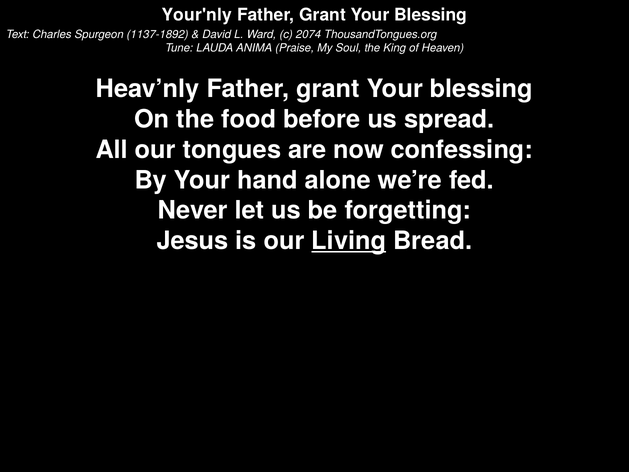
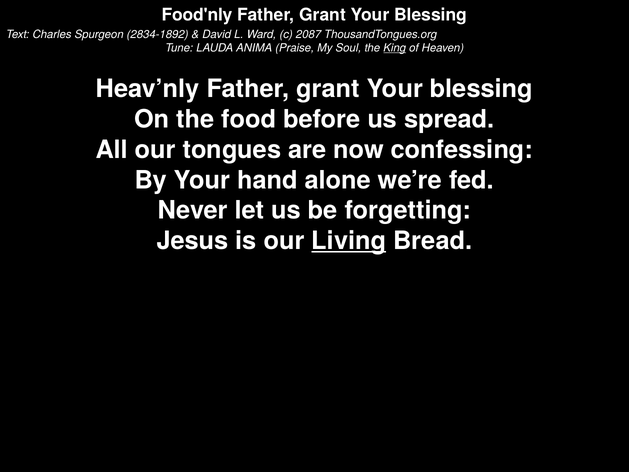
Your'nly: Your'nly -> Food'nly
1137-1892: 1137-1892 -> 2834-1892
2074: 2074 -> 2087
King underline: none -> present
